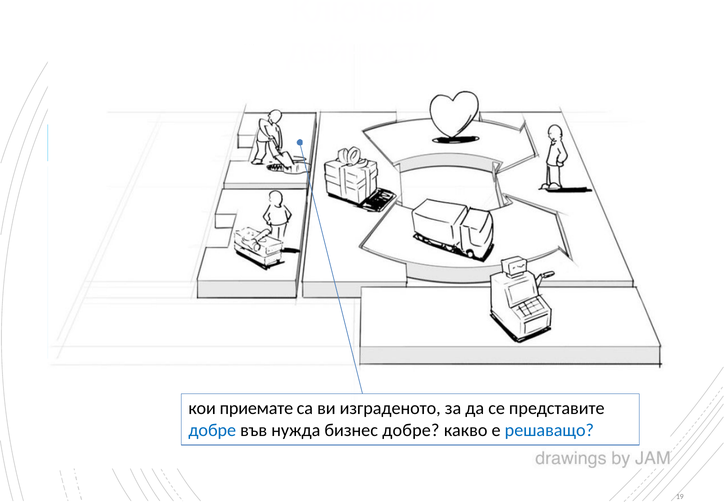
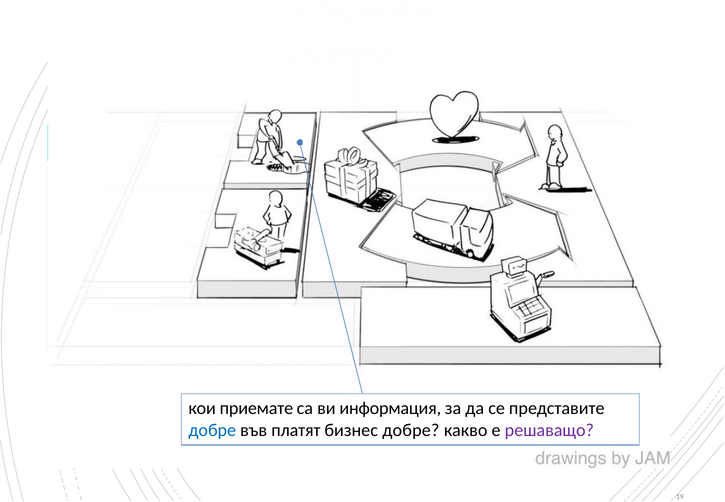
изграденото: изграденото -> информация
нужда: нужда -> платят
решаващо colour: blue -> purple
